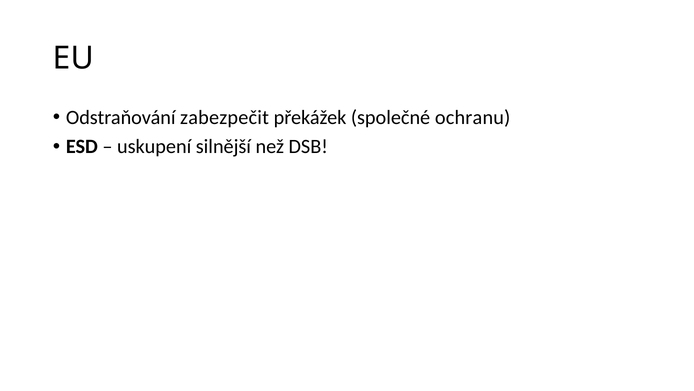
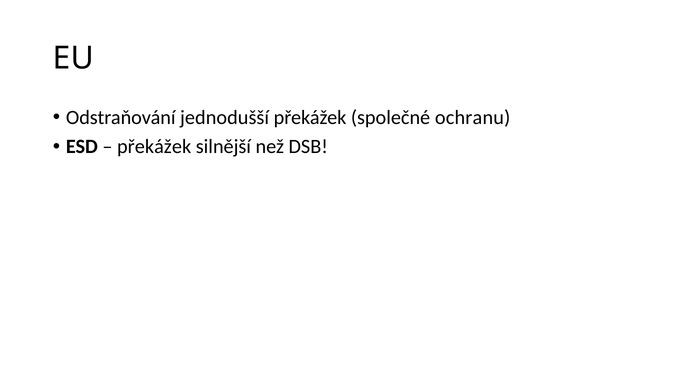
zabezpečit: zabezpečit -> jednodušší
uskupení at (154, 146): uskupení -> překážek
